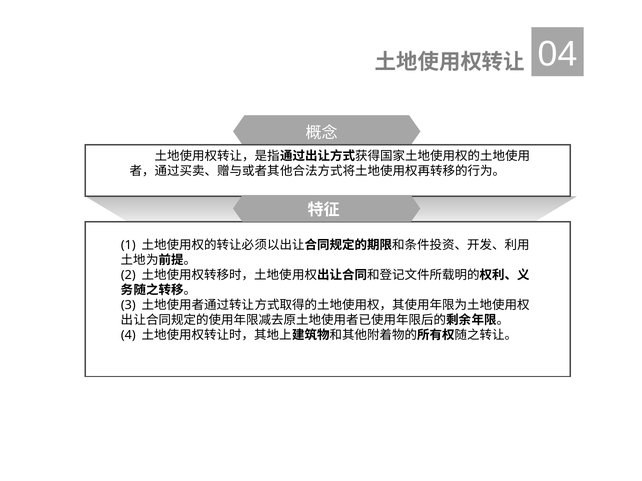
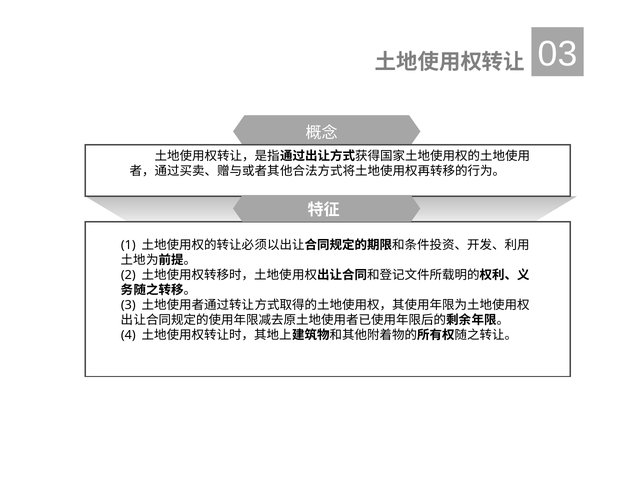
04: 04 -> 03
